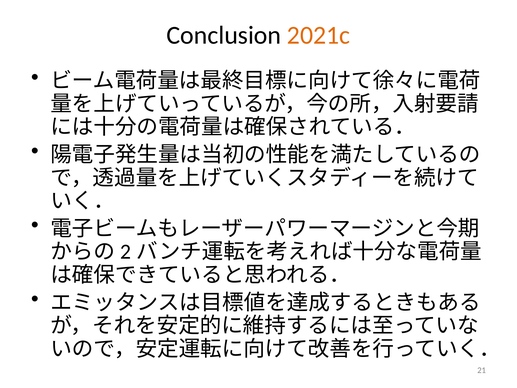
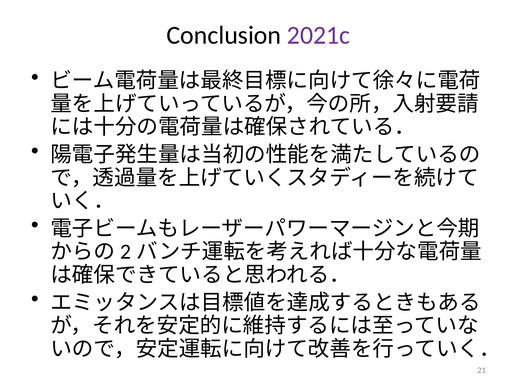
2021c colour: orange -> purple
